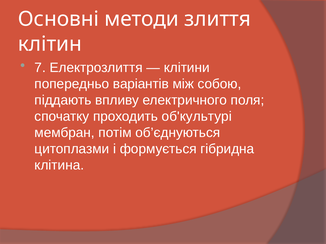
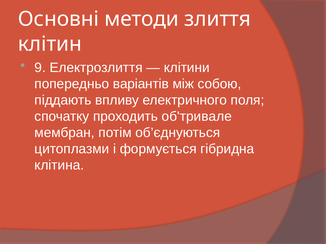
7: 7 -> 9
об'культурі: об'культурі -> об'тривале
